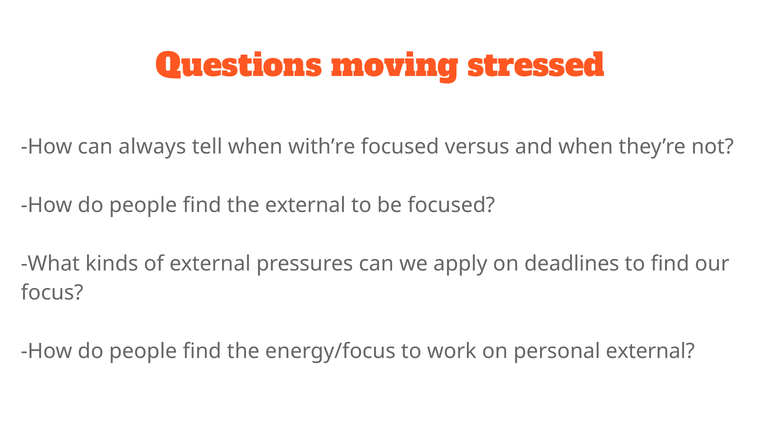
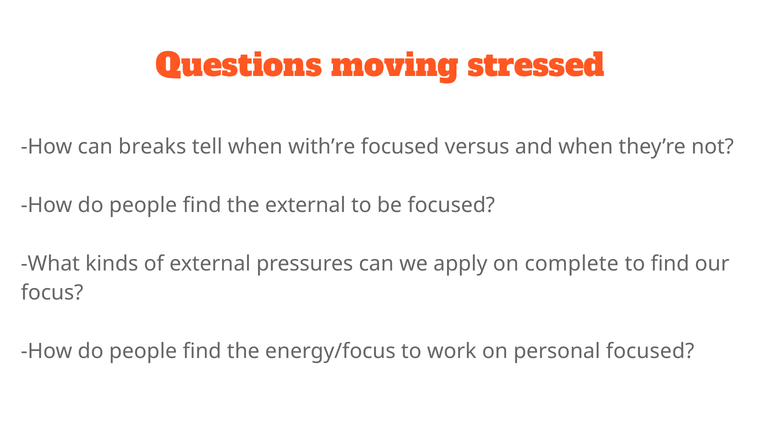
always: always -> breaks
deadlines: deadlines -> complete
personal external: external -> focused
